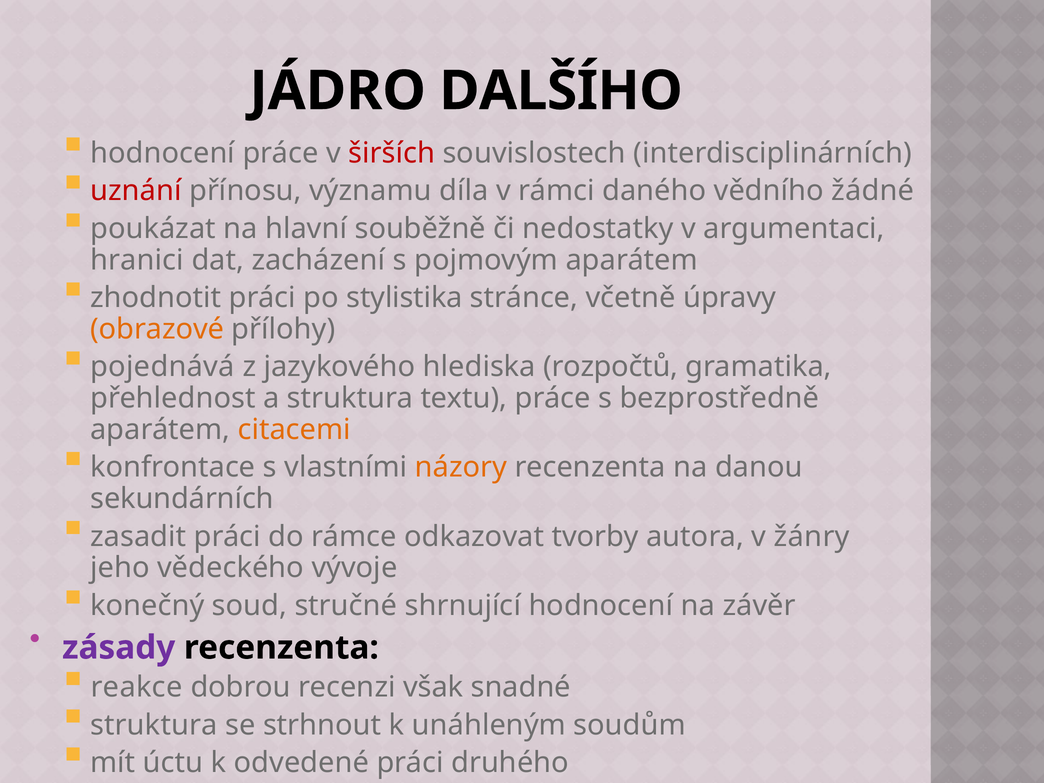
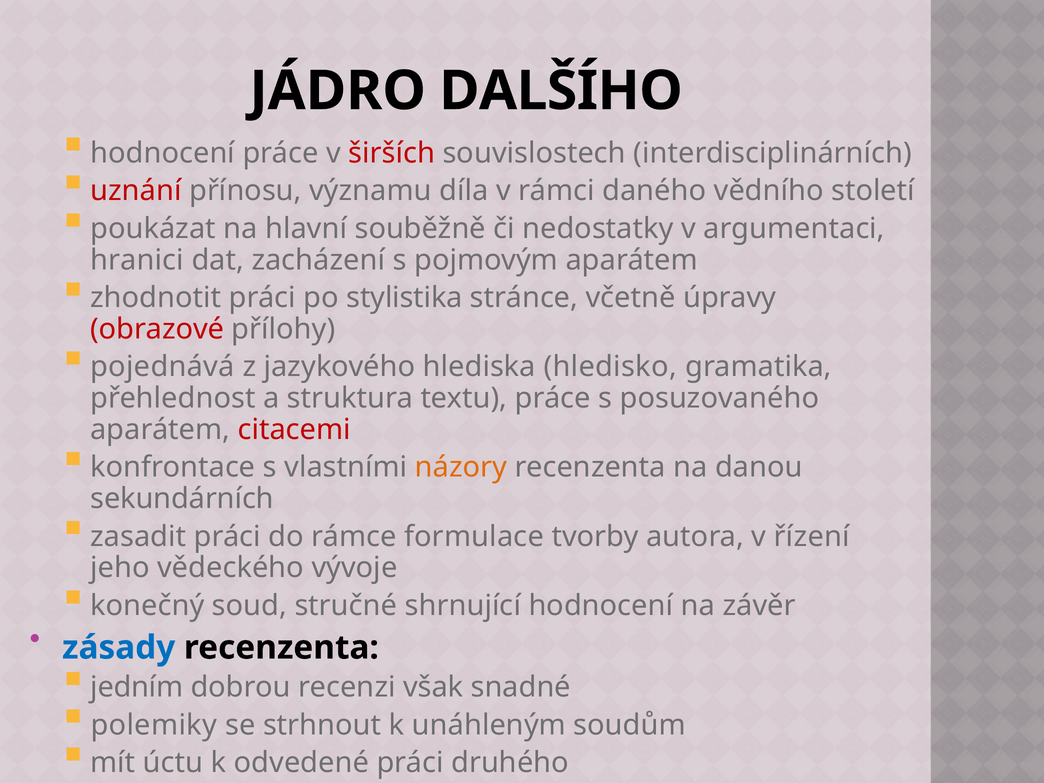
žádné: žádné -> století
obrazové colour: orange -> red
rozpočtů: rozpočtů -> hledisko
bezprostředně: bezprostředně -> posuzovaného
citacemi colour: orange -> red
odkazovat: odkazovat -> formulace
žánry: žánry -> řízení
zásady colour: purple -> blue
reakce: reakce -> jedním
struktura at (154, 725): struktura -> polemiky
